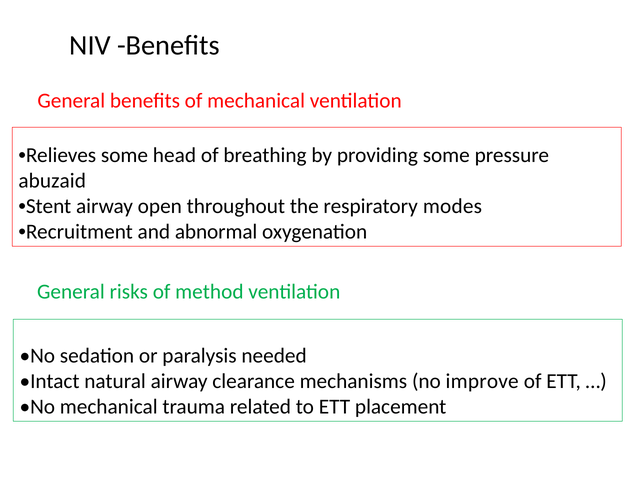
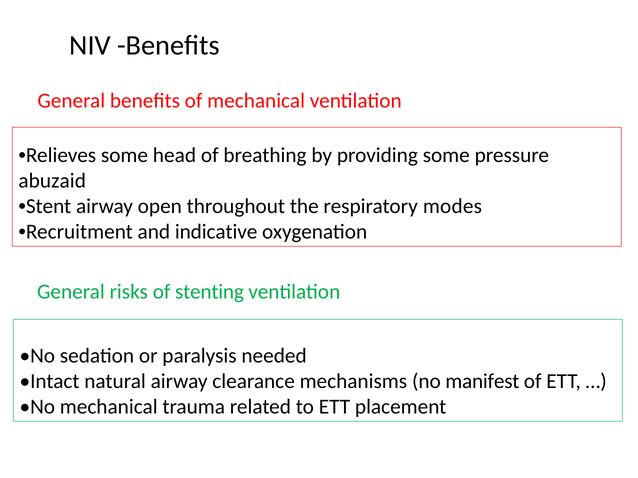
abnormal: abnormal -> indicative
method: method -> stenting
improve: improve -> manifest
